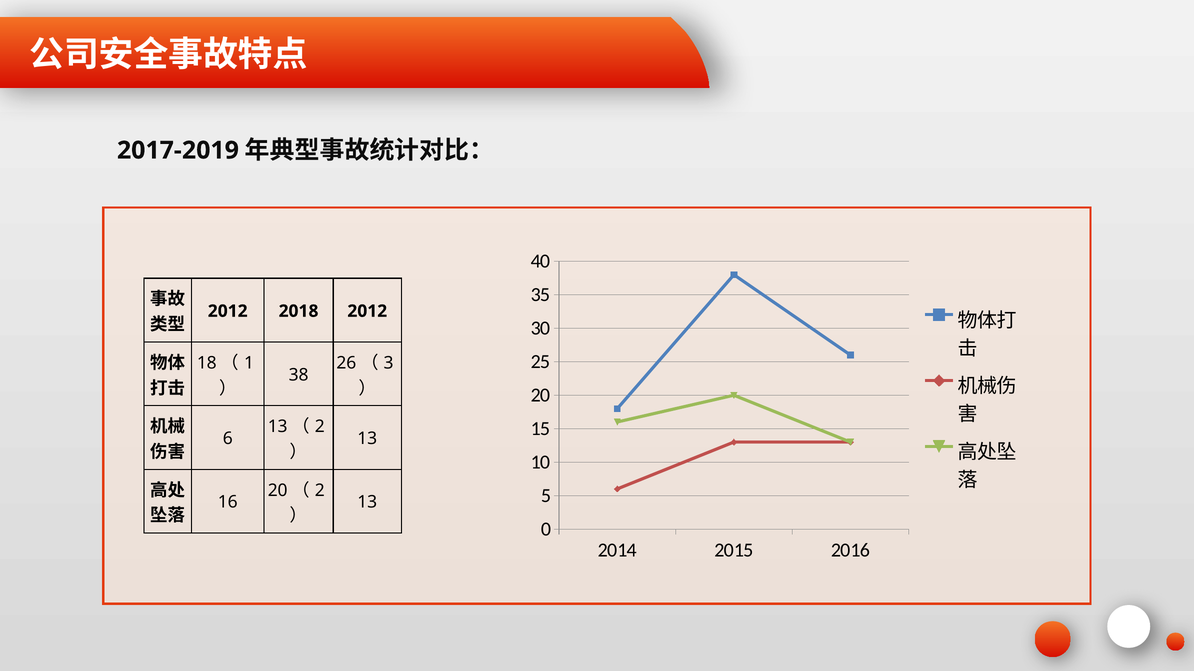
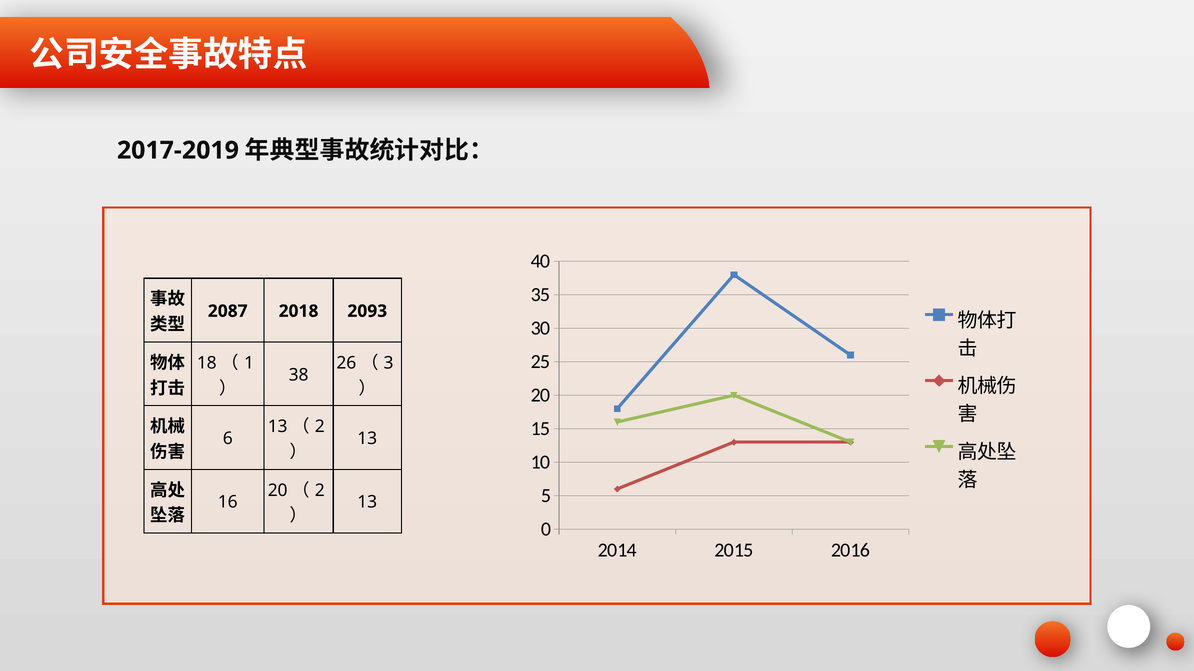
2012 at (228, 311): 2012 -> 2087
2018 2012: 2012 -> 2093
